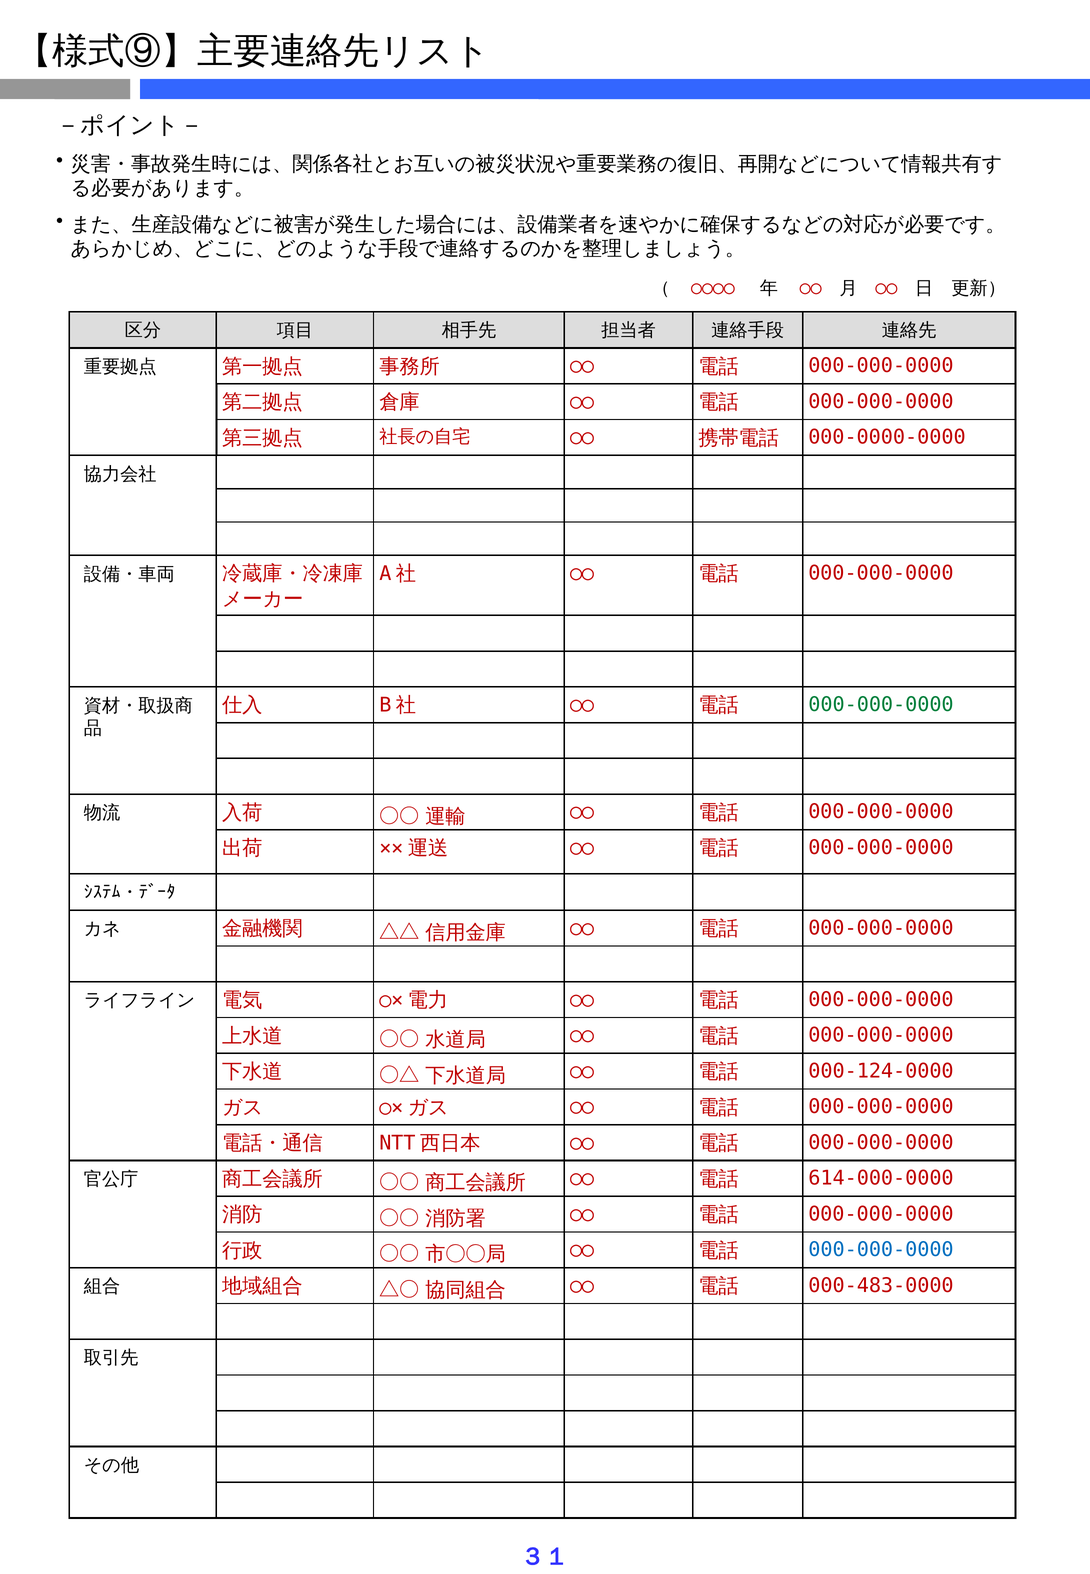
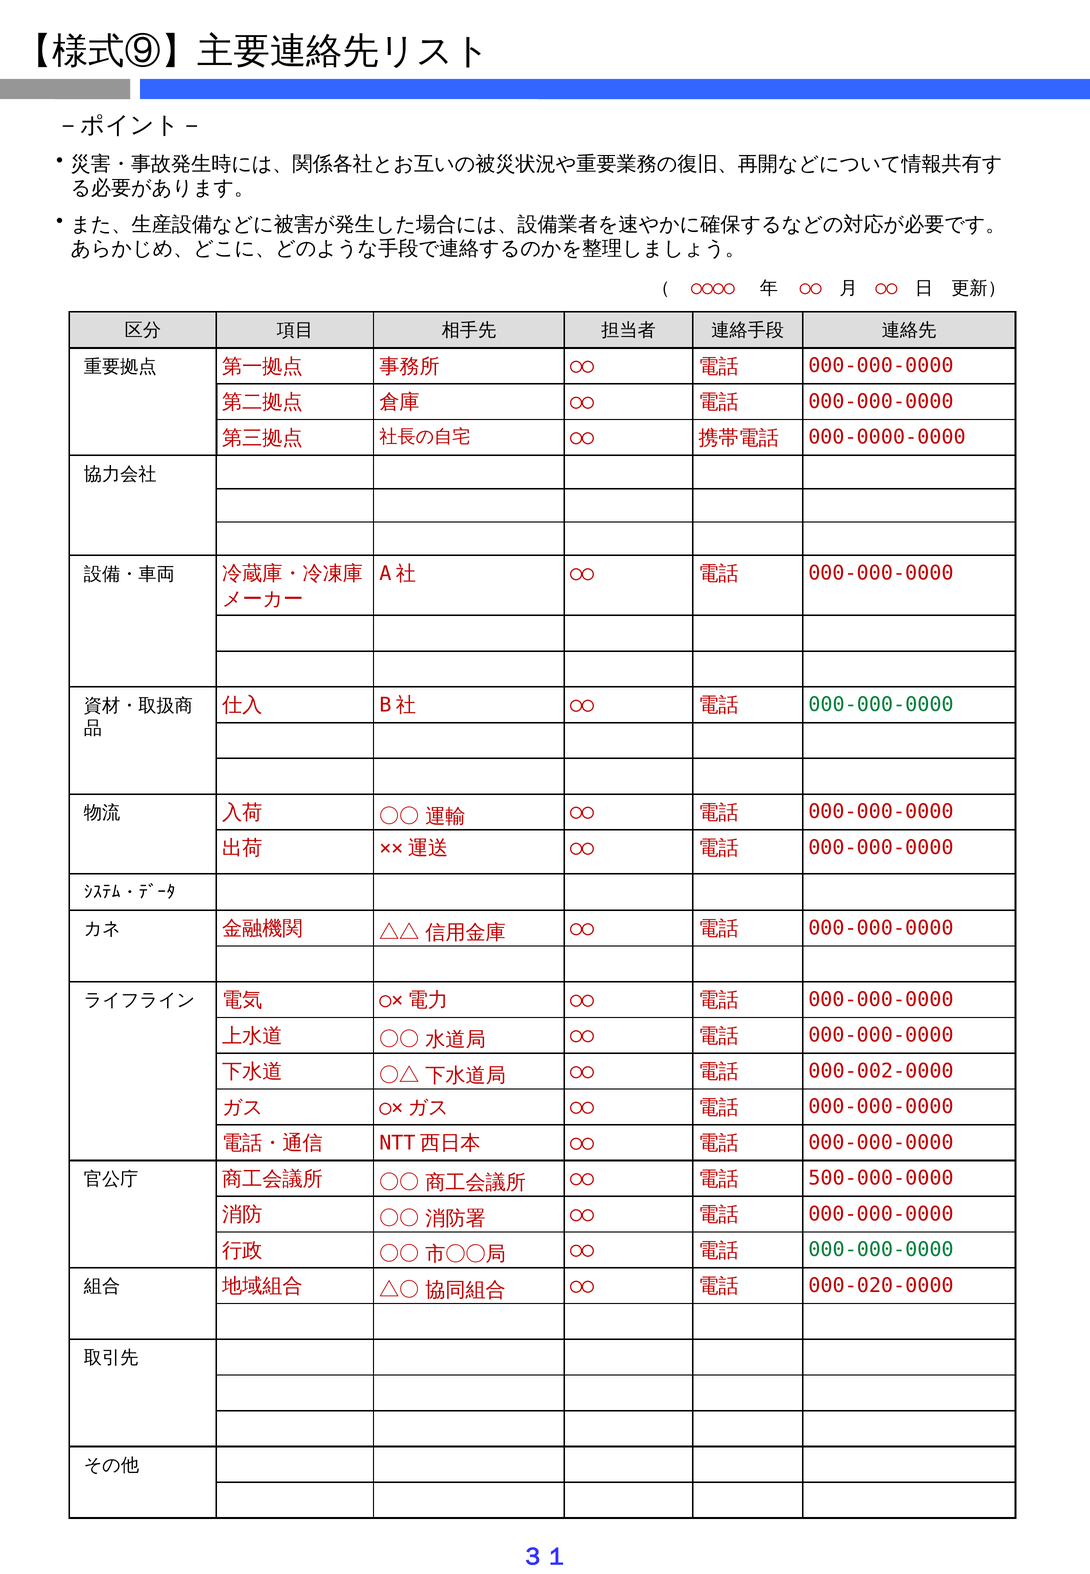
000-124-0000: 000-124-0000 -> 000-002-0000
614-000-0000: 614-000-0000 -> 500-000-0000
000-000-0000 at (881, 1250) colour: blue -> green
000-483-0000: 000-483-0000 -> 000-020-0000
